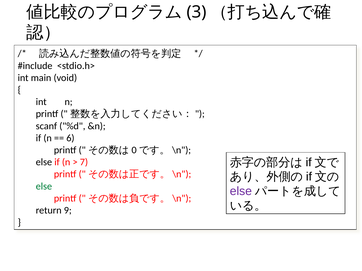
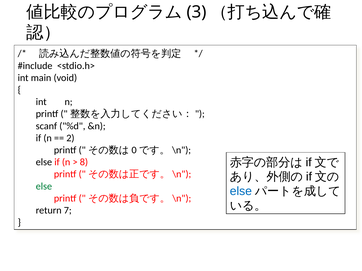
6: 6 -> 2
7: 7 -> 8
else at (241, 192) colour: purple -> blue
9: 9 -> 7
